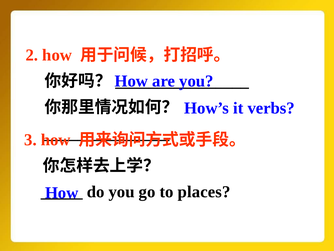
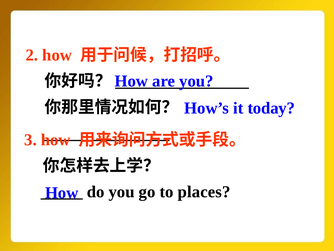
verbs: verbs -> today
